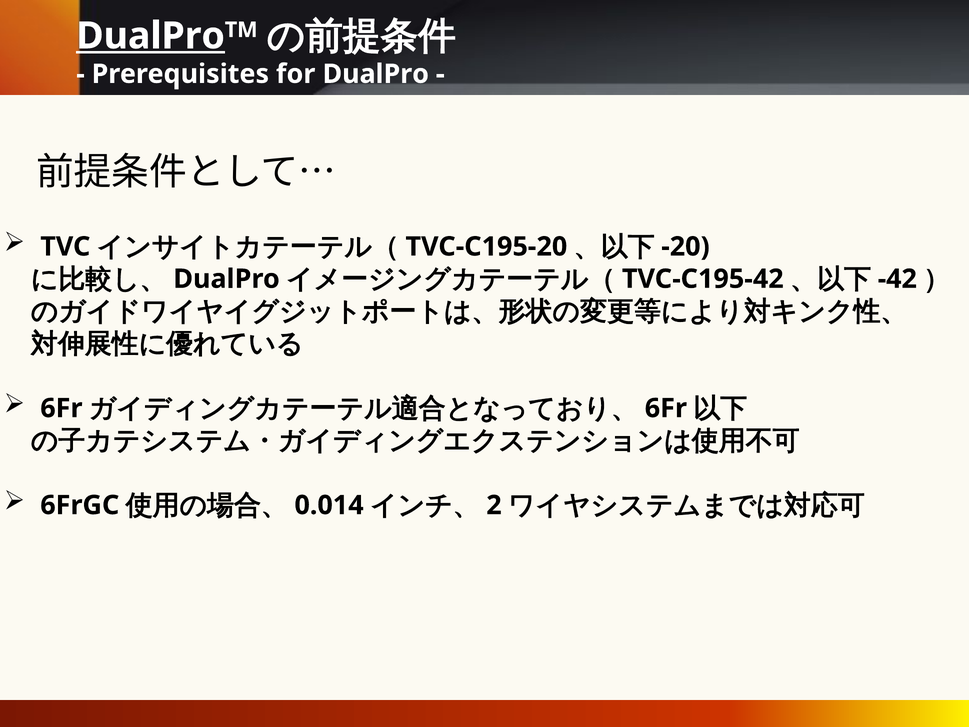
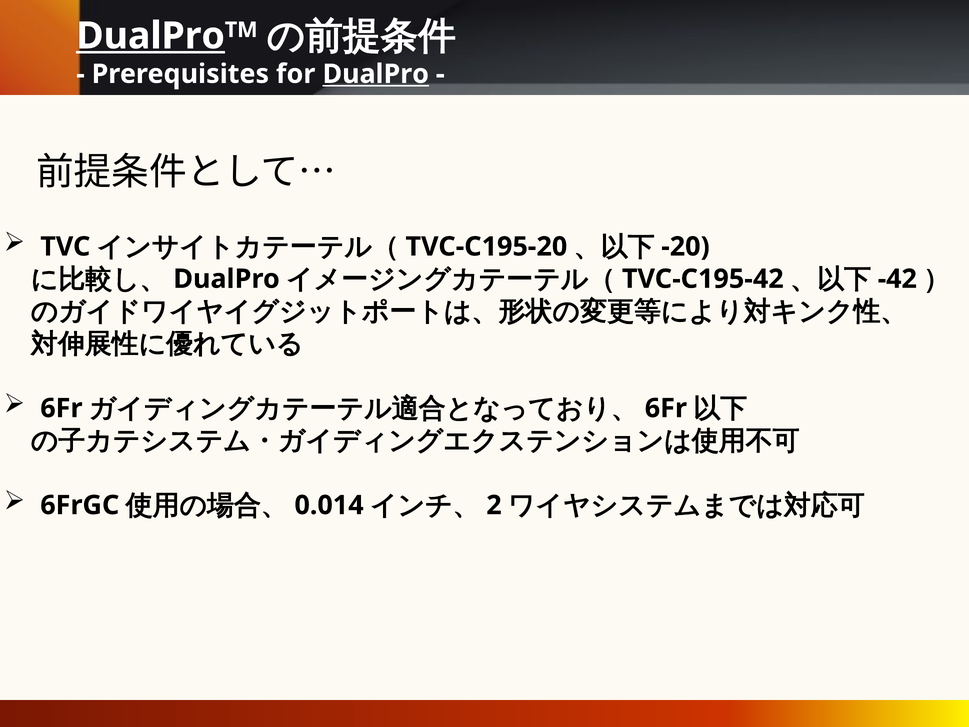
DualPro at (376, 74) underline: none -> present
